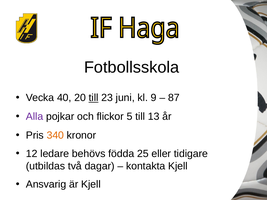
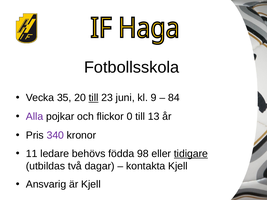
40: 40 -> 35
87: 87 -> 84
5: 5 -> 0
340 colour: orange -> purple
12: 12 -> 11
25: 25 -> 98
tidigare underline: none -> present
